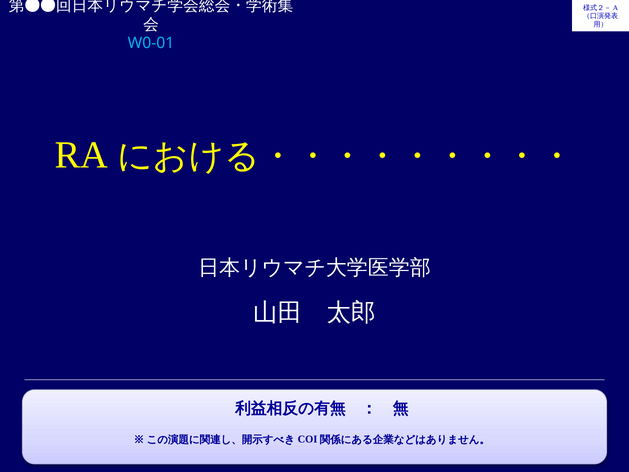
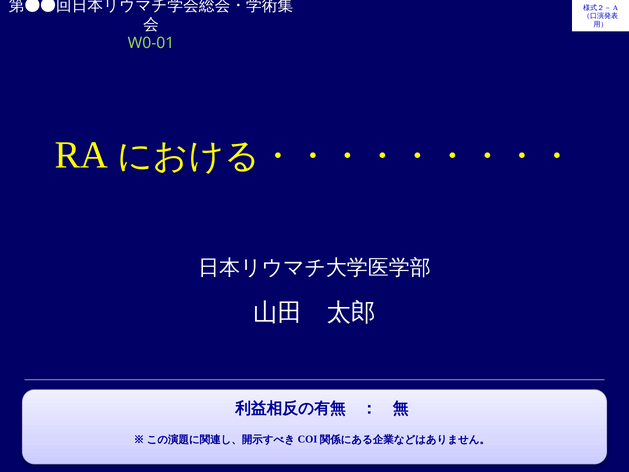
W0-01 colour: light blue -> light green
